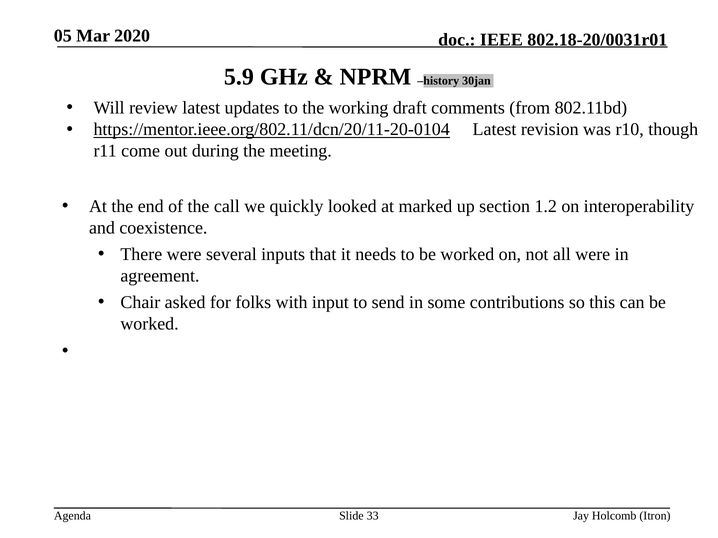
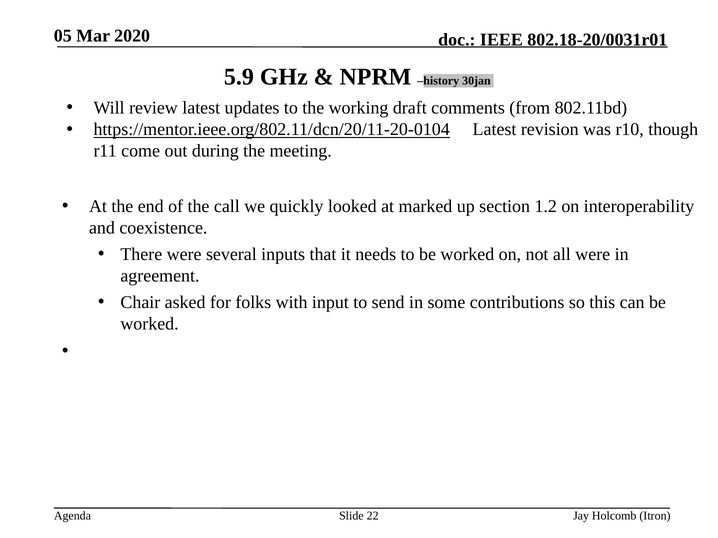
33: 33 -> 22
